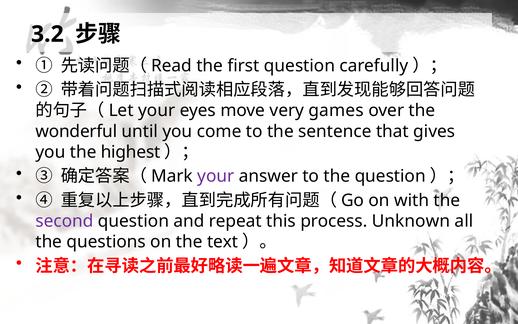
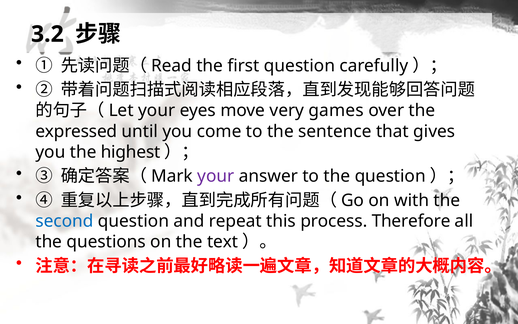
wonderful: wonderful -> expressed
second colour: purple -> blue
Unknown: Unknown -> Therefore
